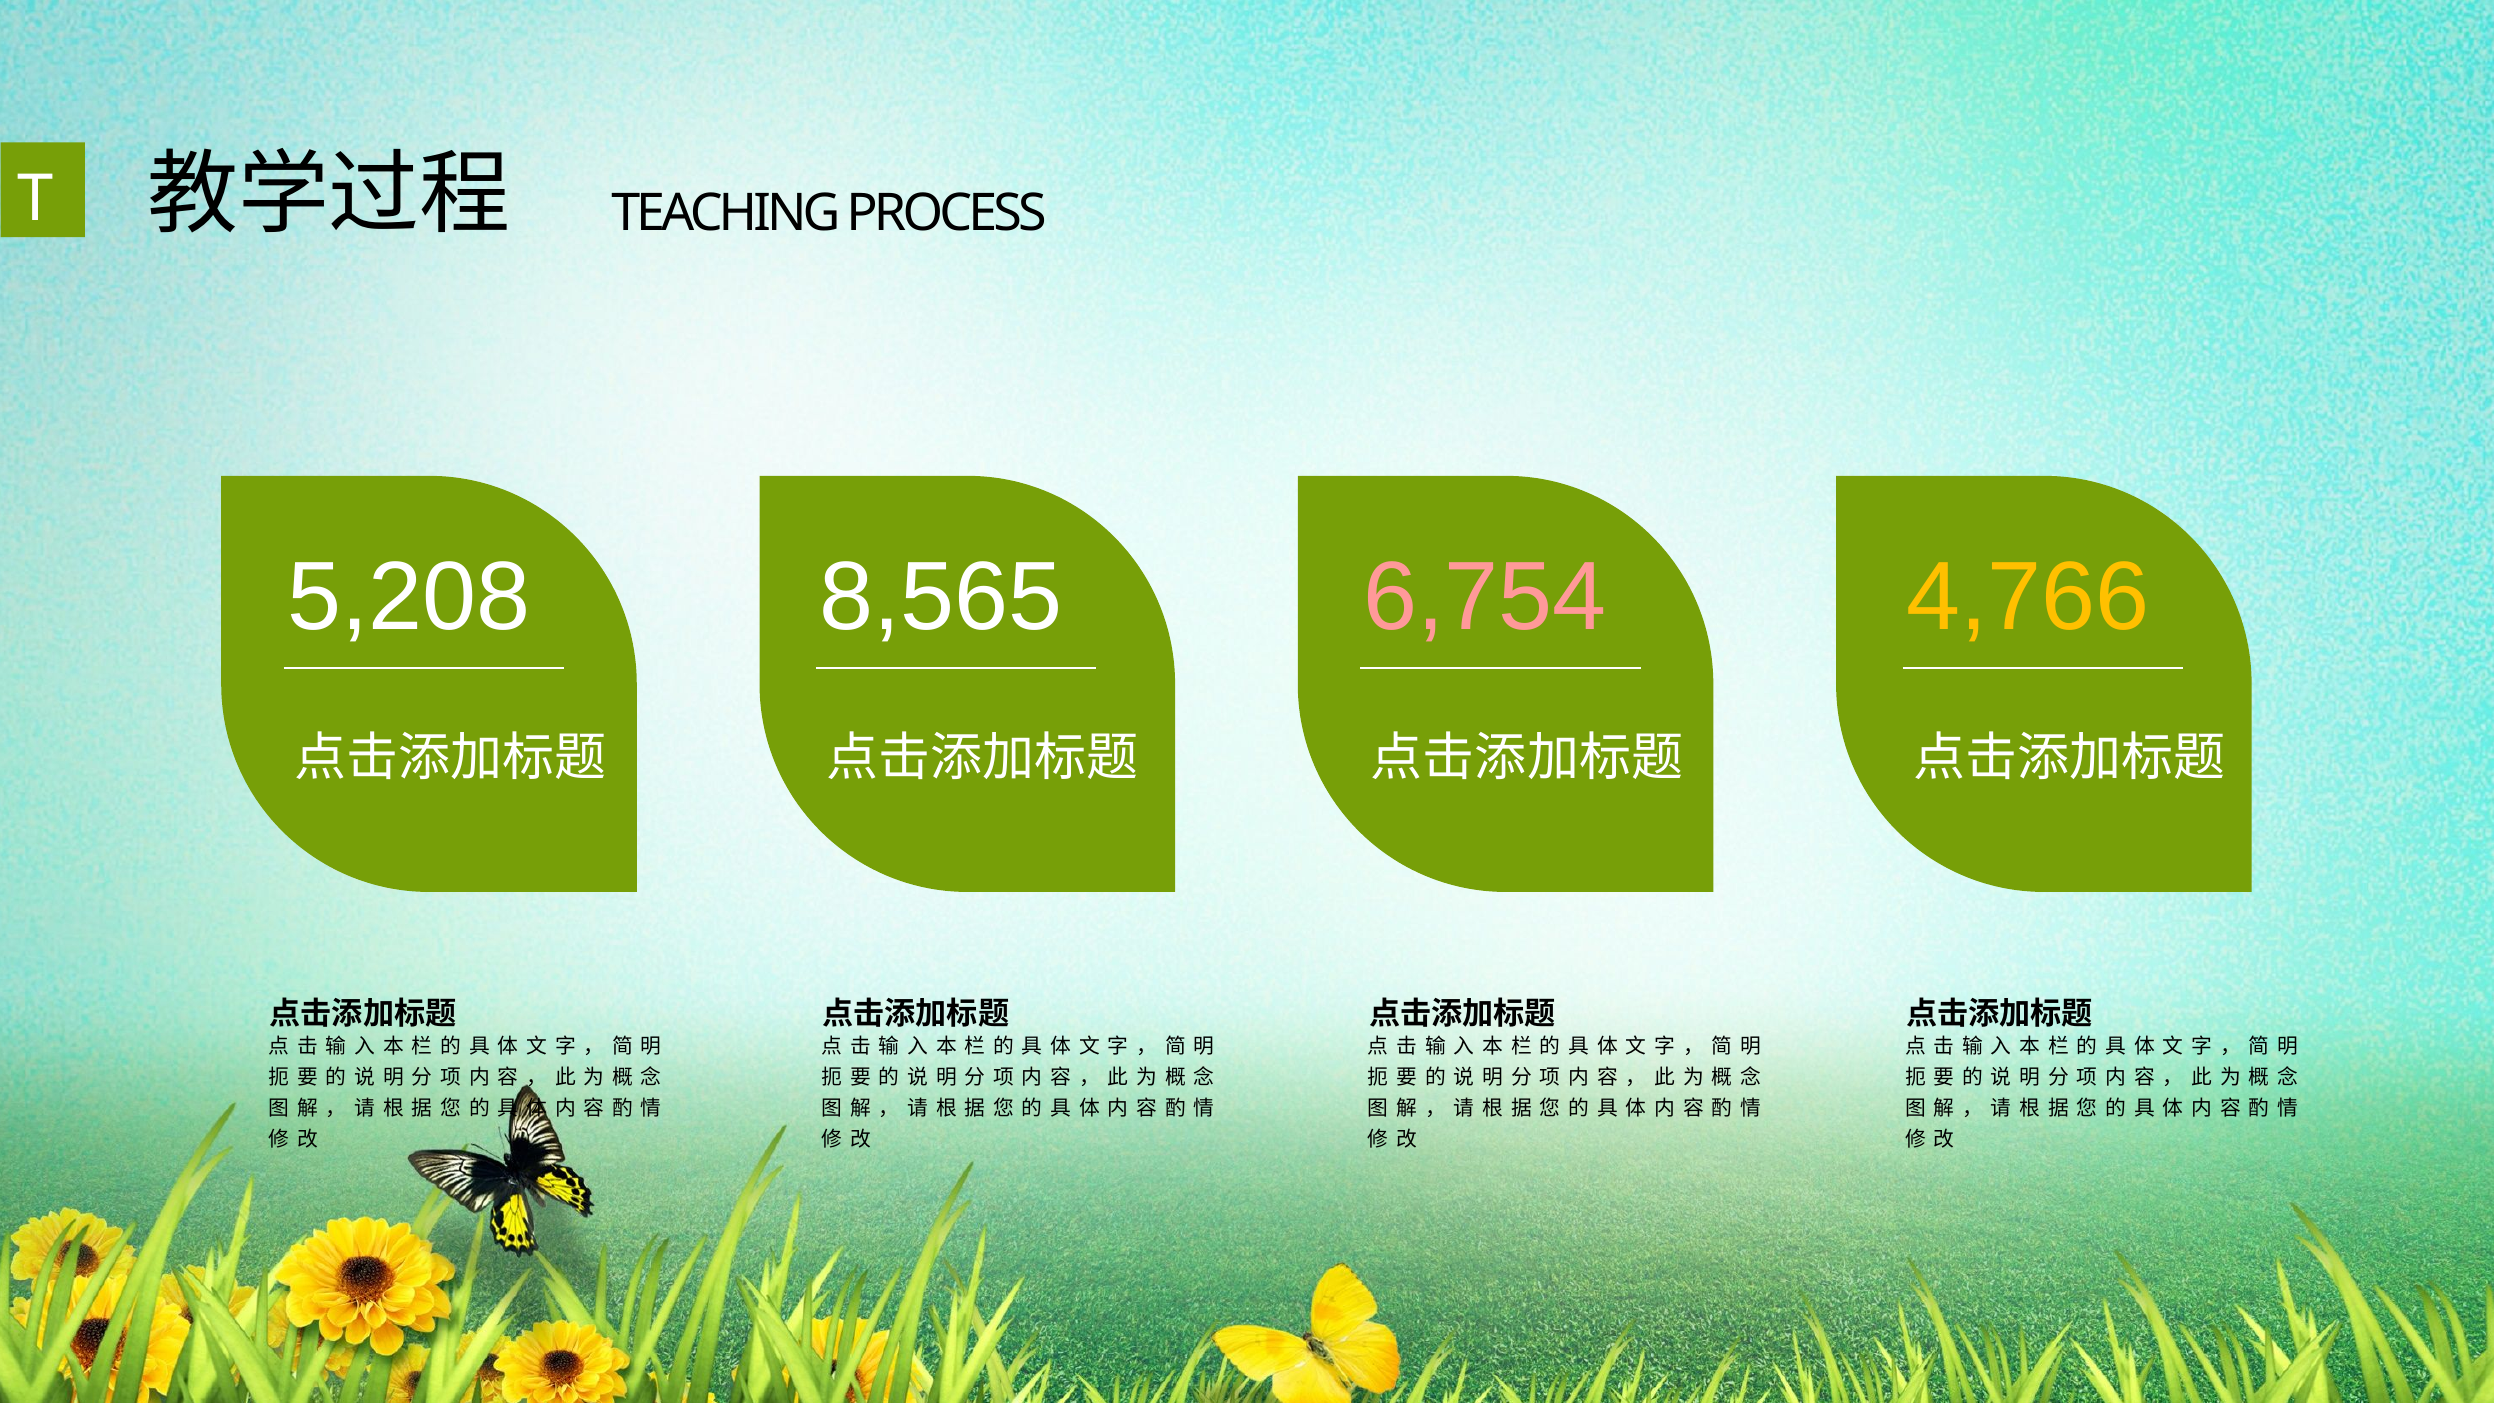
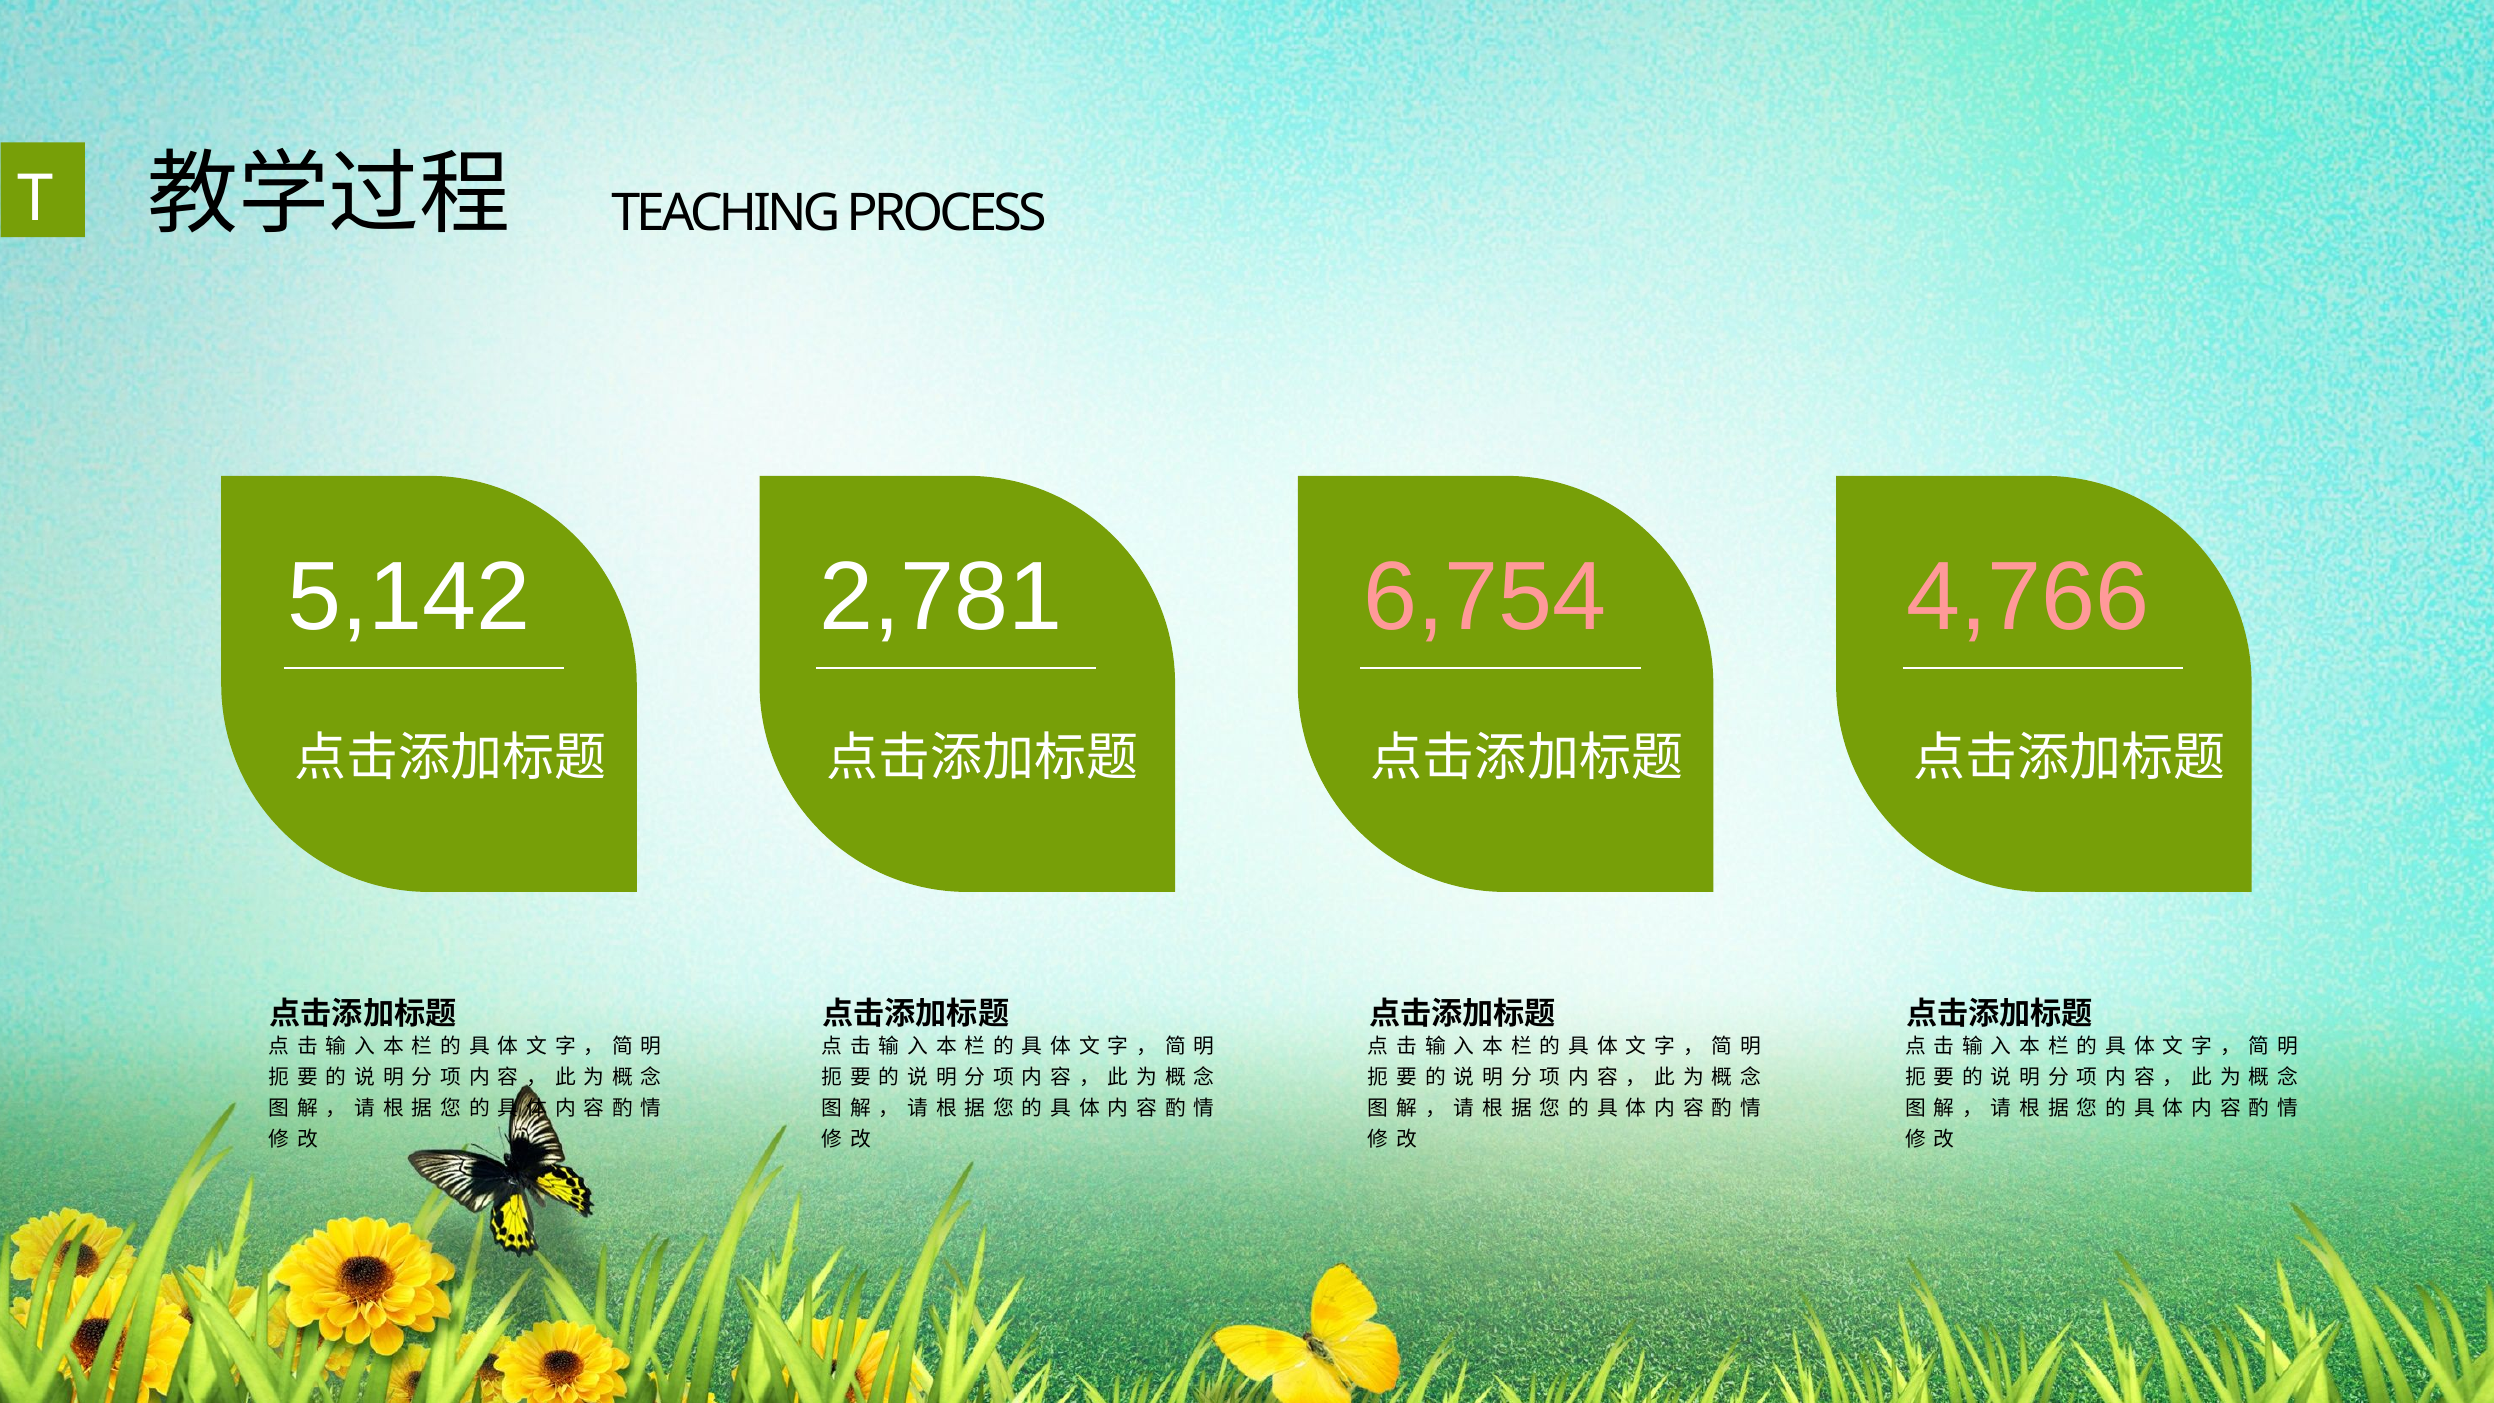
5,208: 5,208 -> 5,142
8,565: 8,565 -> 2,781
4,766 colour: yellow -> pink
